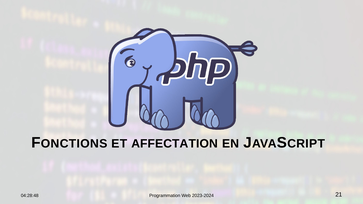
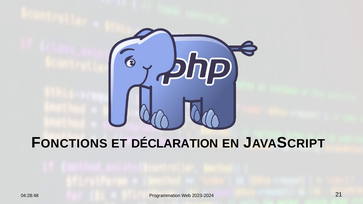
AFFECTATION: AFFECTATION -> DÉCLARATION
